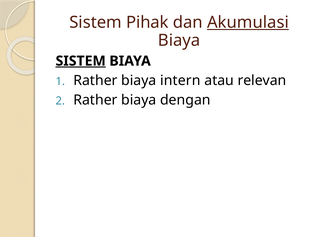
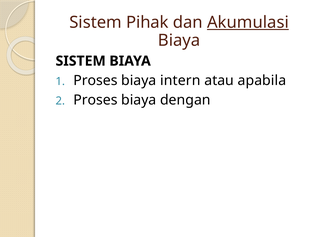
SISTEM at (81, 61) underline: present -> none
Rather at (95, 80): Rather -> Proses
relevan: relevan -> apabila
Rather at (95, 100): Rather -> Proses
